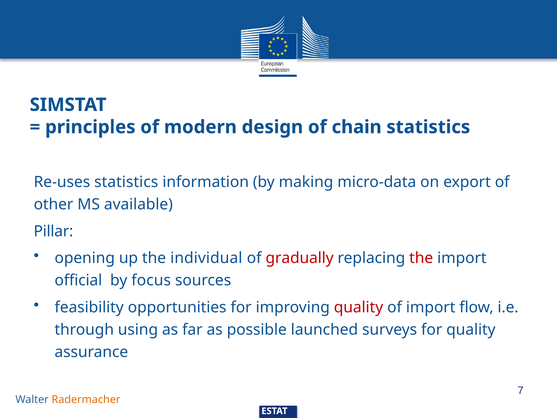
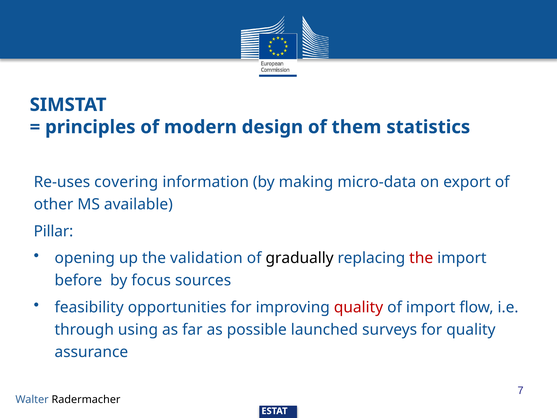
chain: chain -> them
Re-uses statistics: statistics -> covering
individual: individual -> validation
gradually colour: red -> black
official: official -> before
Radermacher colour: orange -> black
